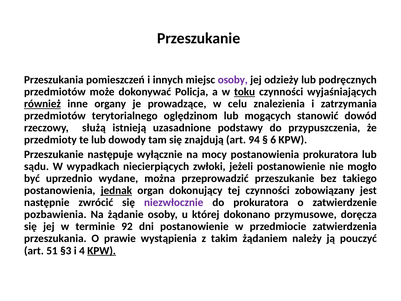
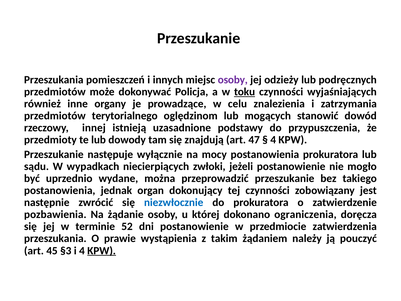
również underline: present -> none
służą: służą -> innej
94: 94 -> 47
6 at (273, 140): 6 -> 4
jednak underline: present -> none
niezwłocznie colour: purple -> blue
przymusowe: przymusowe -> ograniczenia
92: 92 -> 52
51: 51 -> 45
